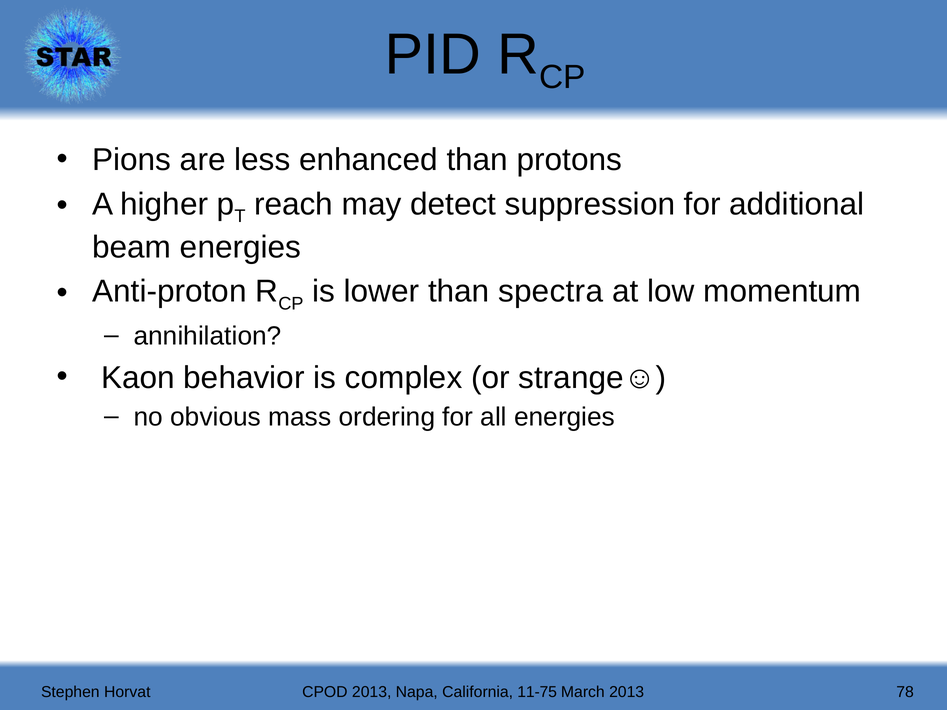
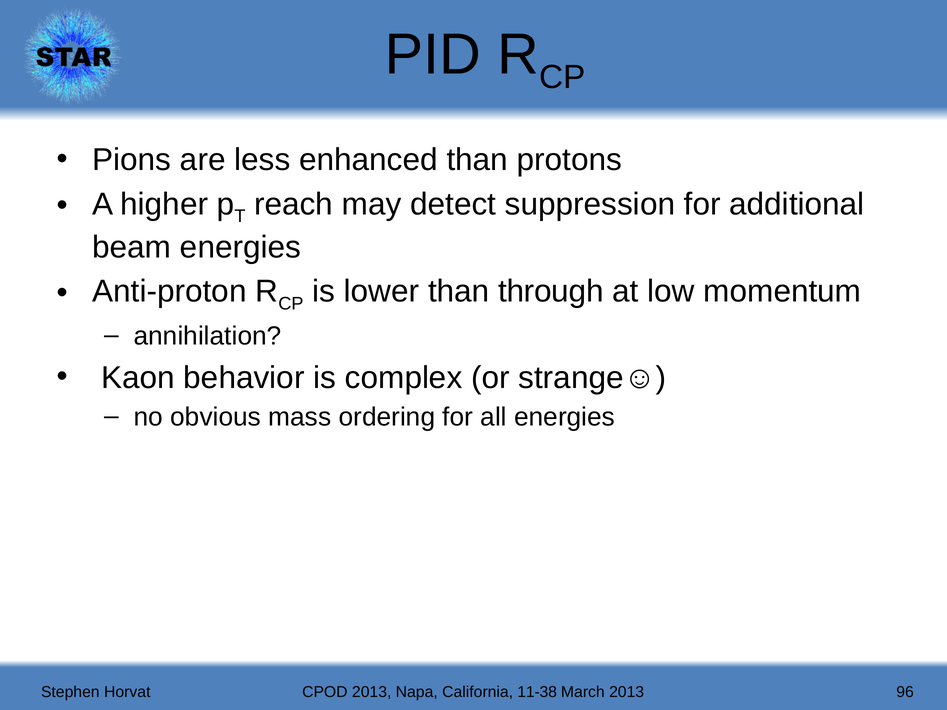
spectra: spectra -> through
11-75: 11-75 -> 11-38
78: 78 -> 96
